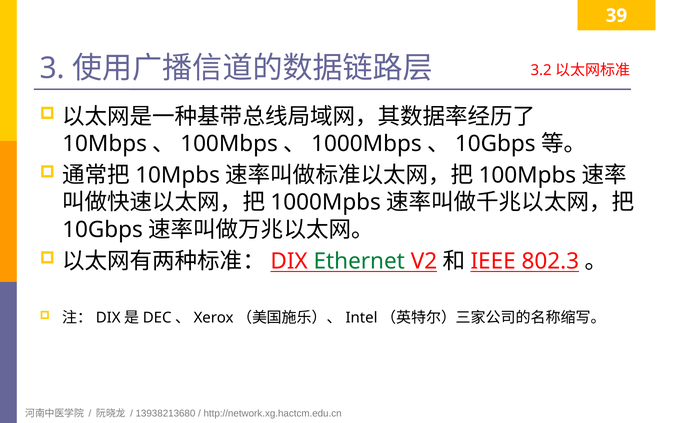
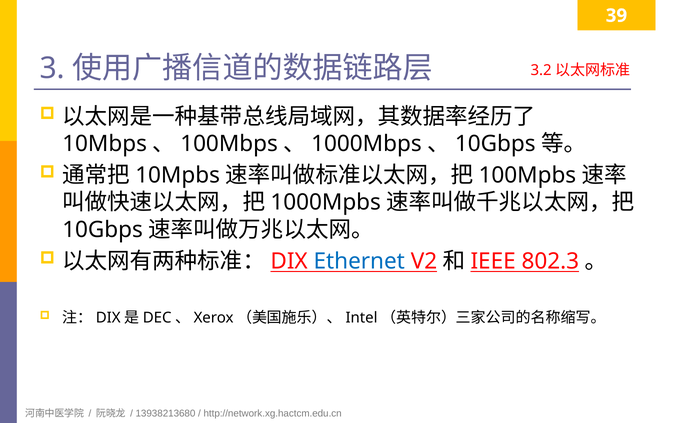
Ethernet colour: green -> blue
